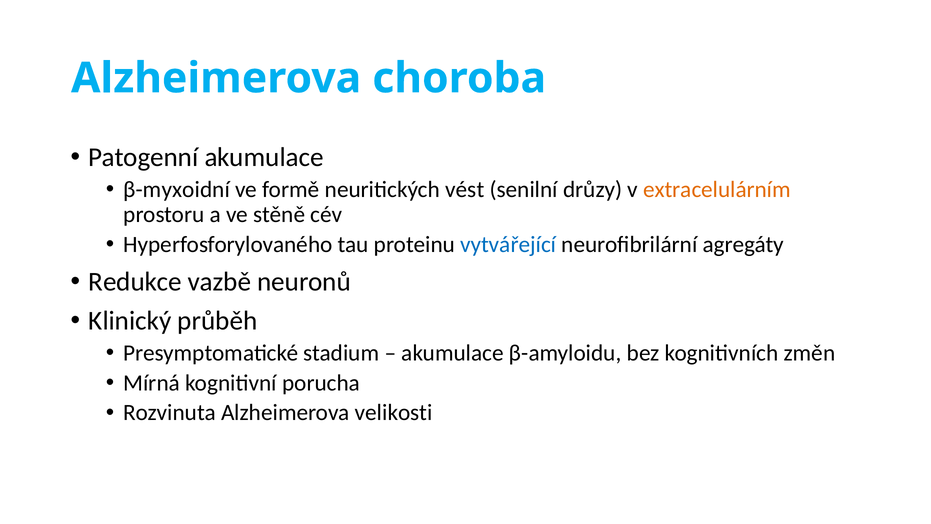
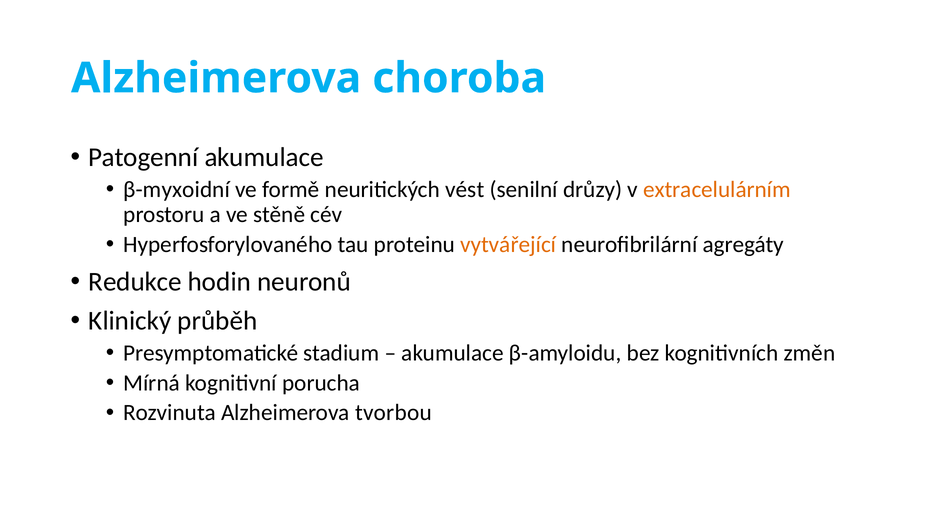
vytvářející colour: blue -> orange
vazbě: vazbě -> hodin
velikosti: velikosti -> tvorbou
